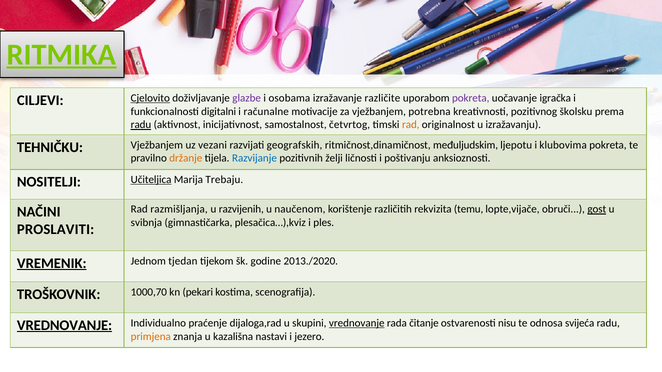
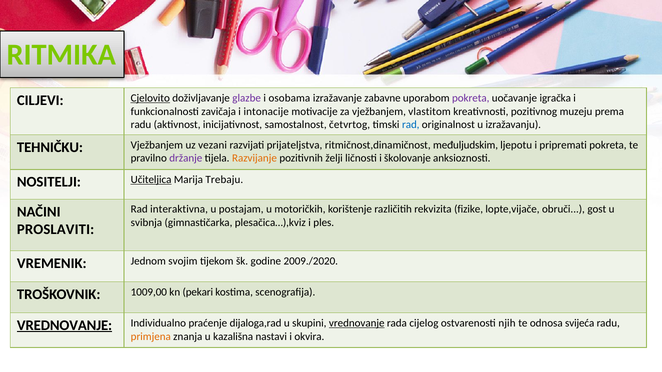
RITMIKA underline: present -> none
različite: različite -> zabavne
digitalni: digitalni -> zavičaja
računalne: računalne -> intonacije
potrebna: potrebna -> vlastitom
školsku: školsku -> muzeju
radu at (141, 125) underline: present -> none
rad at (411, 125) colour: orange -> blue
geografskih: geografskih -> prijateljstva
klubovima: klubovima -> pripremati
držanje colour: orange -> purple
Razvijanje colour: blue -> orange
poštivanju: poštivanju -> školovanje
razmišljanja: razmišljanja -> interaktivna
razvijenih: razvijenih -> postajam
naučenom: naučenom -> motoričkih
temu: temu -> fizike
gost underline: present -> none
VREMENIK underline: present -> none
tjedan: tjedan -> svojim
2013./2020: 2013./2020 -> 2009./2020
1000,70: 1000,70 -> 1009,00
čitanje: čitanje -> cijelog
nisu: nisu -> njih
jezero: jezero -> okvira
